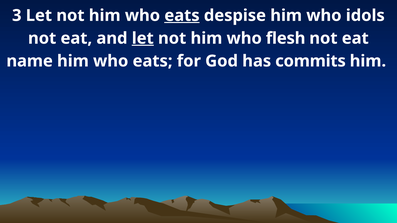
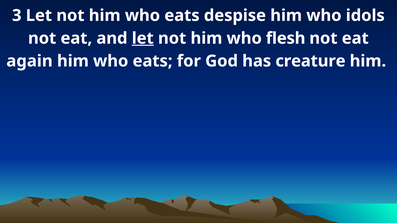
eats at (182, 16) underline: present -> none
name: name -> again
commits: commits -> creature
